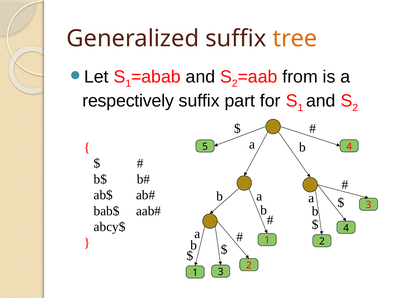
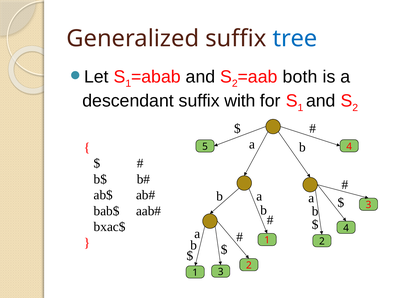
tree colour: orange -> blue
from: from -> both
respectively: respectively -> descendant
part: part -> with
abcy$: abcy$ -> bxac$
